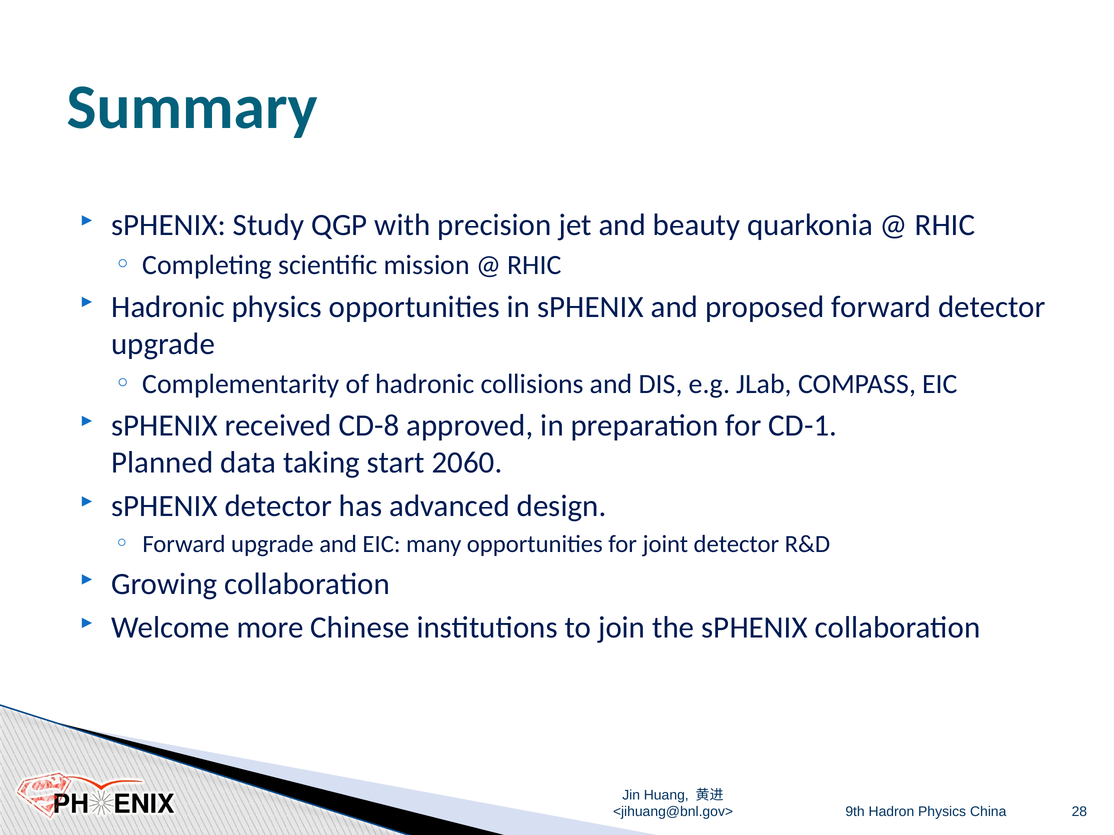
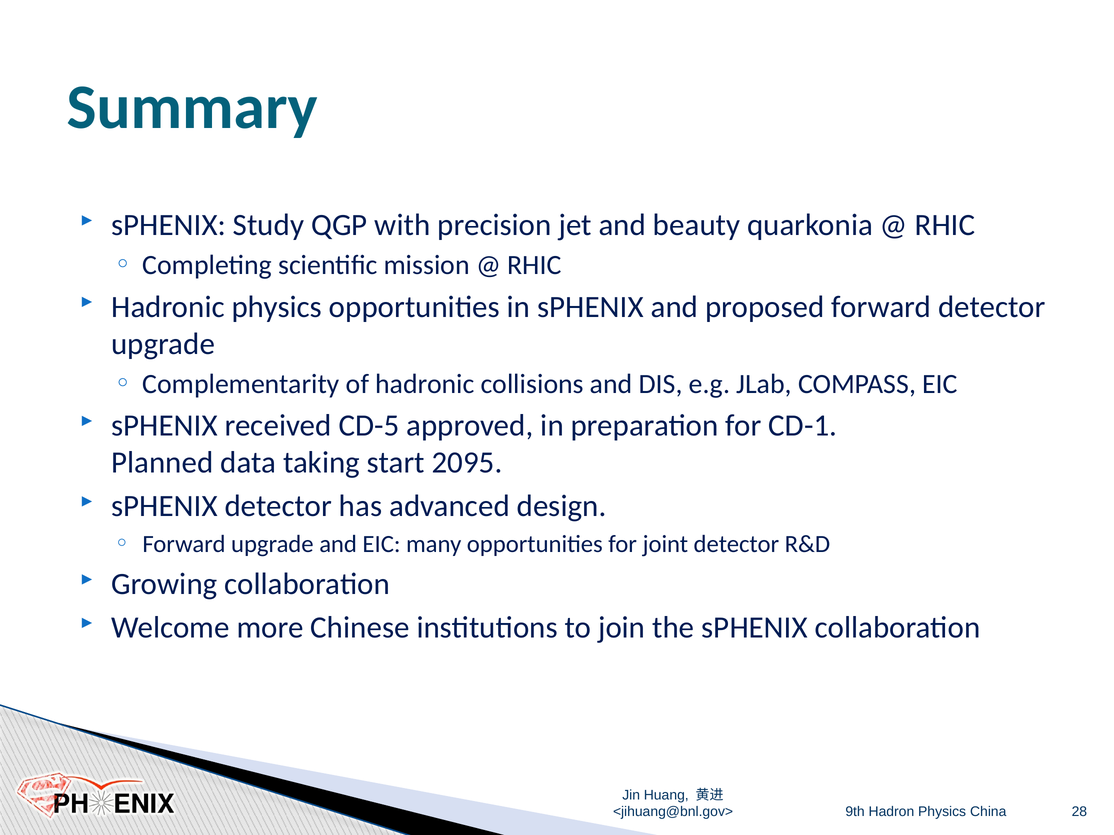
CD-8: CD-8 -> CD-5
2060: 2060 -> 2095
